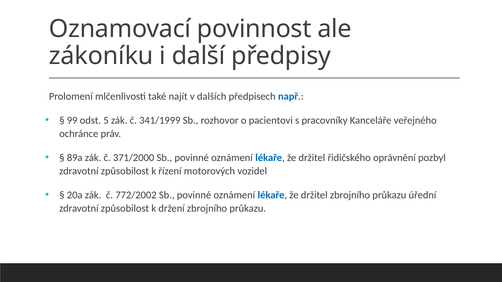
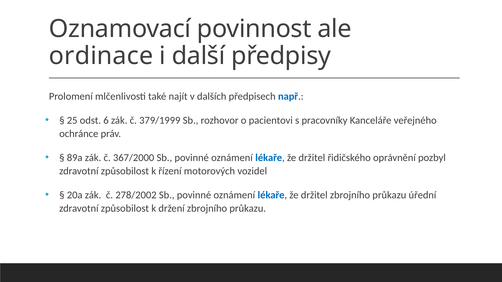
zákoníku: zákoníku -> ordinace
99: 99 -> 25
5: 5 -> 6
341/1999: 341/1999 -> 379/1999
371/2000: 371/2000 -> 367/2000
772/2002: 772/2002 -> 278/2002
